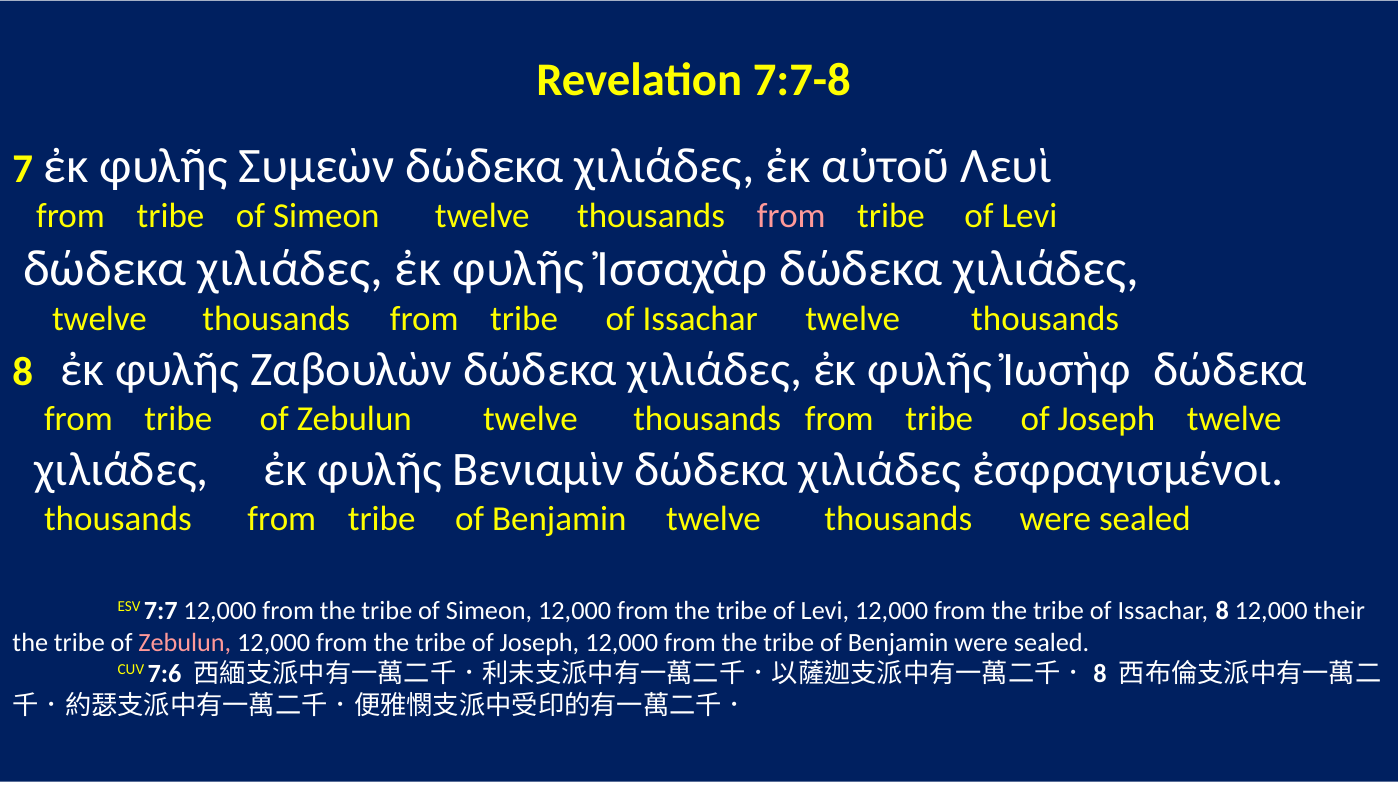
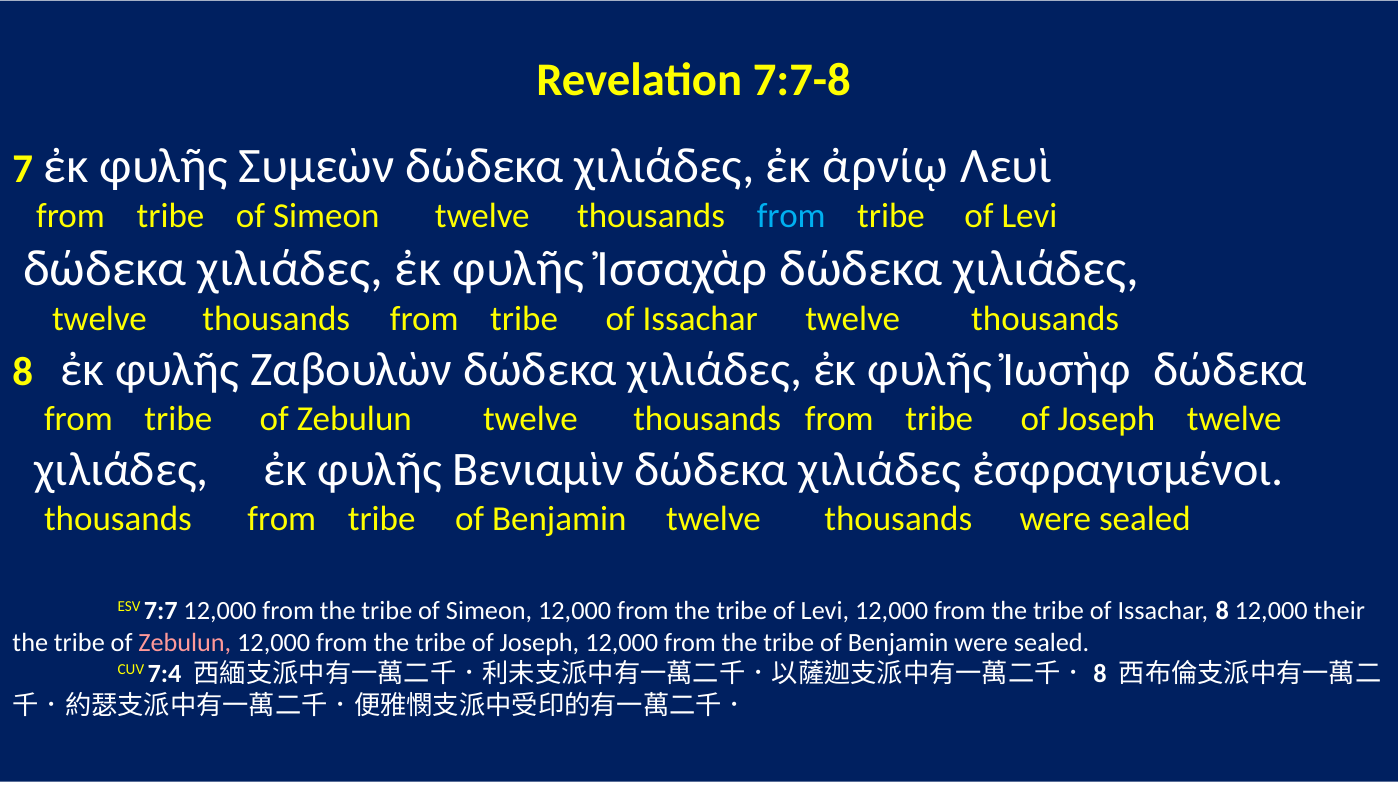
αὐτοῦ: αὐτοῦ -> ἀρνίῳ
from at (791, 216) colour: pink -> light blue
7:6: 7:6 -> 7:4
